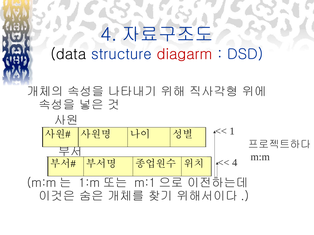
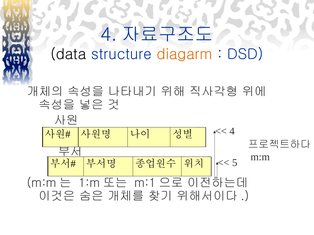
diagarm colour: red -> orange
1: 1 -> 4
4: 4 -> 5
